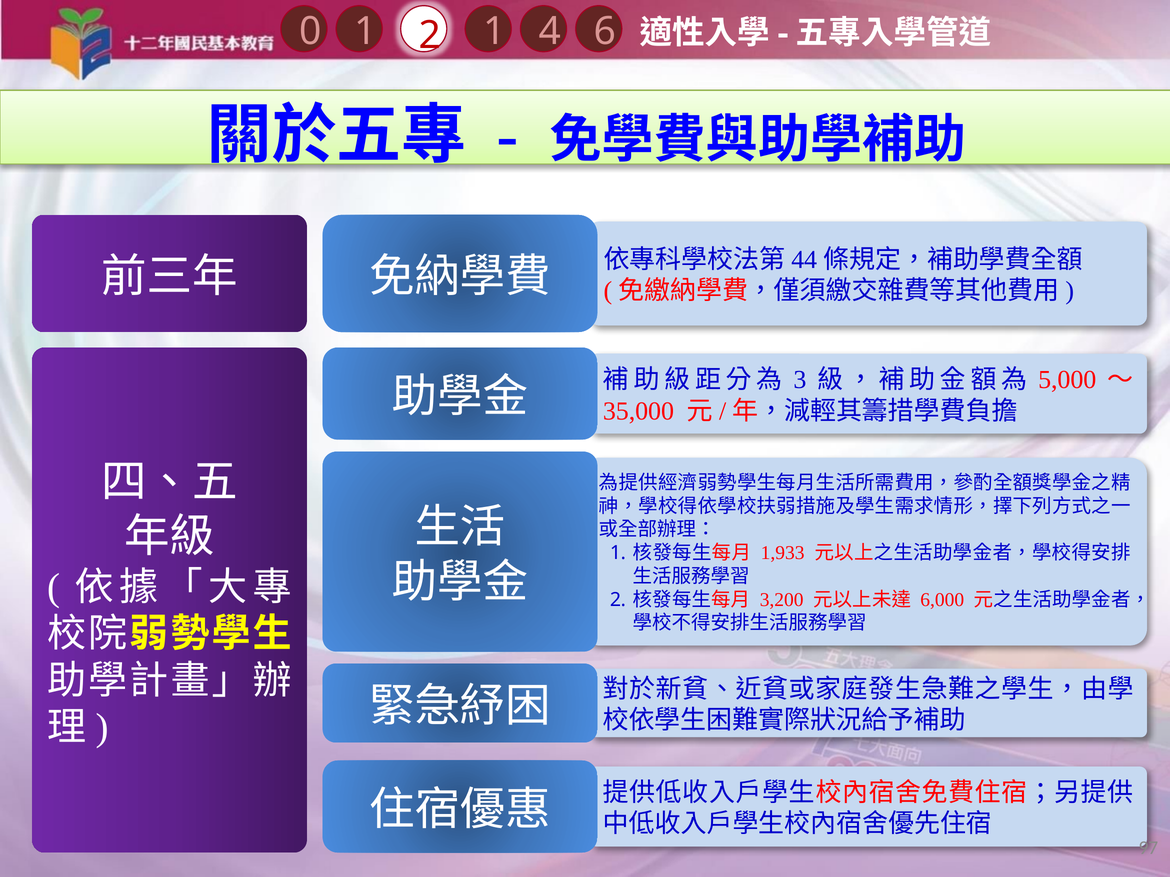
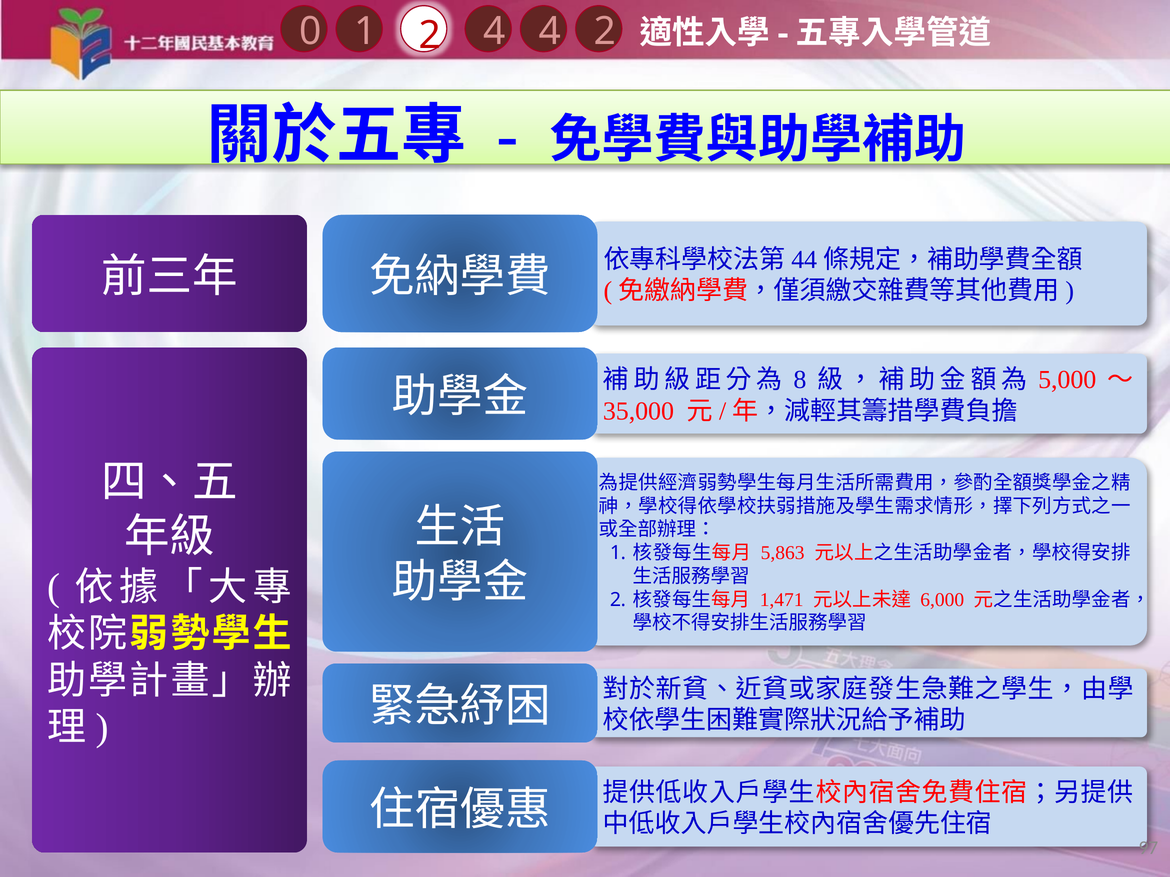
4 6: 6 -> 2
2 1: 1 -> 4
3: 3 -> 8
1,933: 1,933 -> 5,863
3,200: 3,200 -> 1,471
